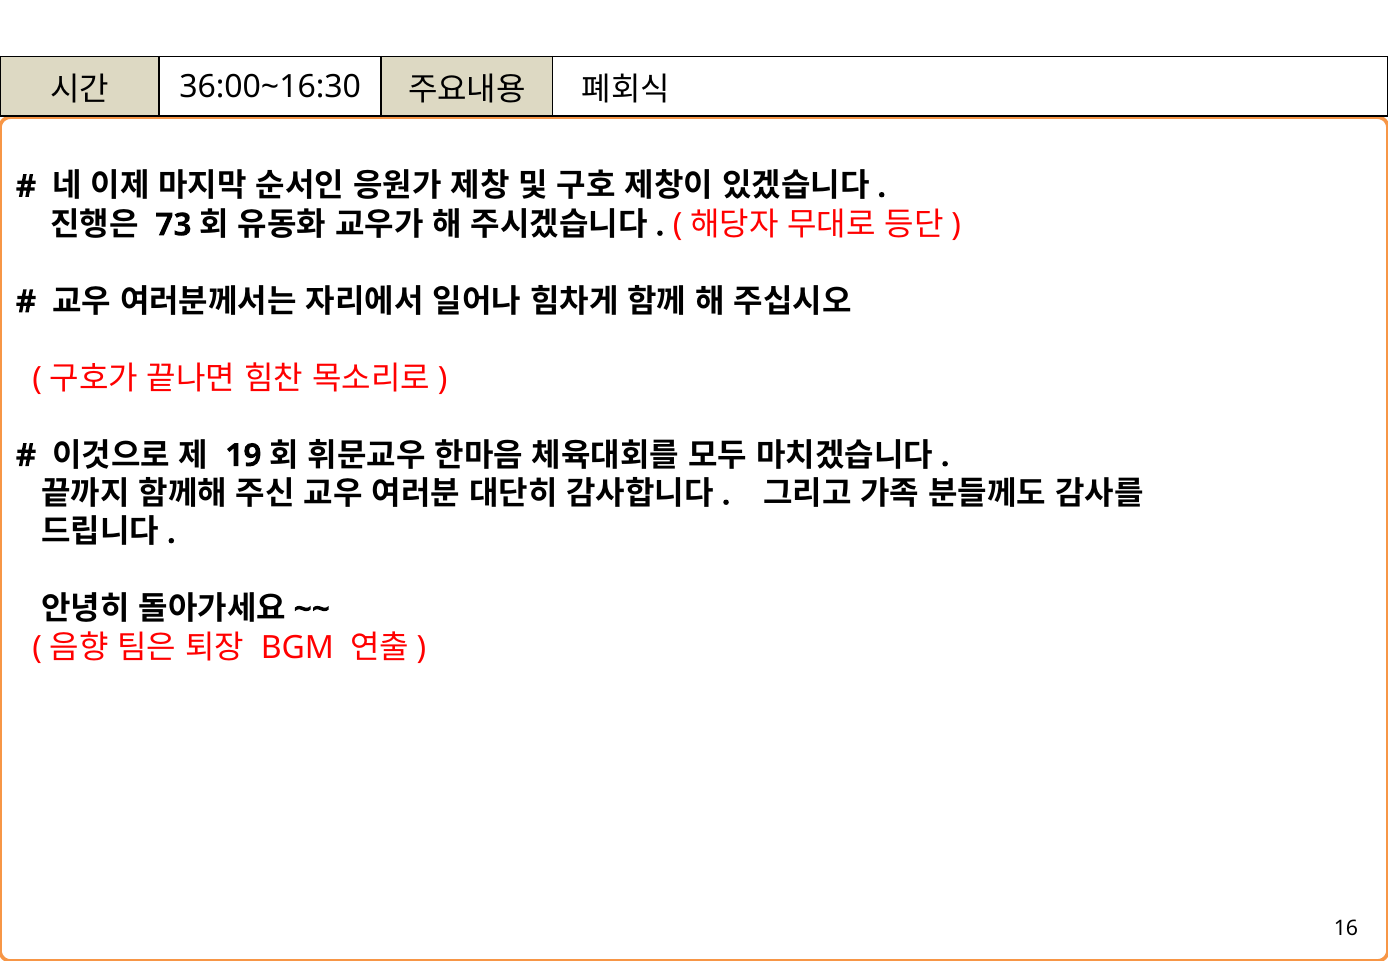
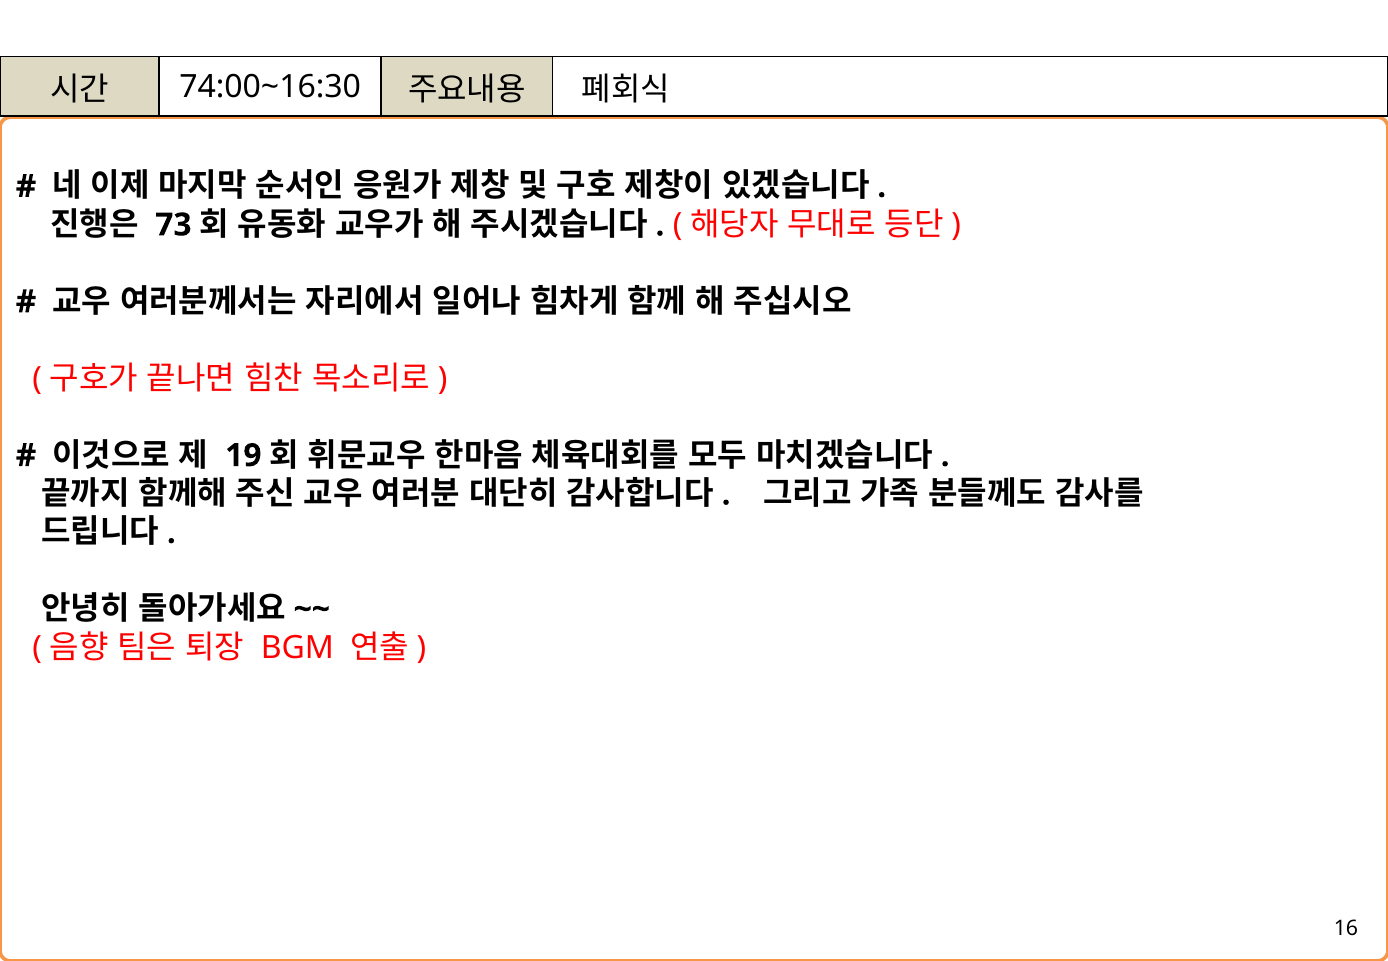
36:00~16:30: 36:00~16:30 -> 74:00~16:30
